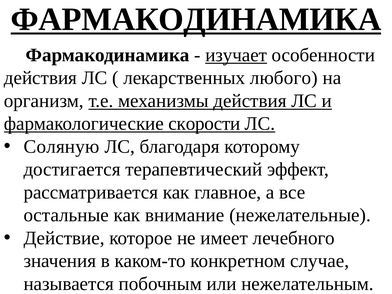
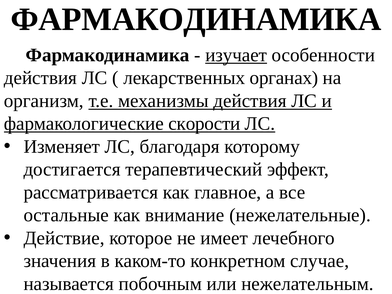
ФАРМАКОДИНАМИКА at (196, 19) underline: present -> none
любого: любого -> органах
Соляную: Соляную -> Изменяет
